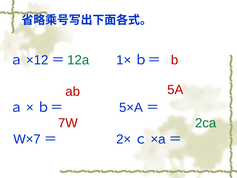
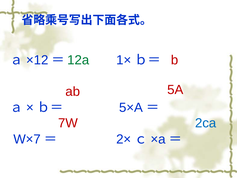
2ca colour: green -> blue
